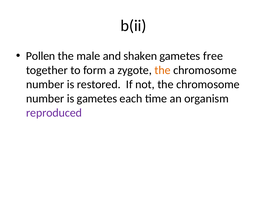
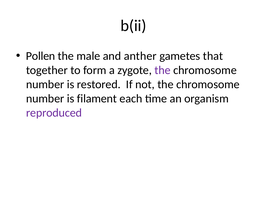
shaken: shaken -> anther
free: free -> that
the at (163, 70) colour: orange -> purple
is gametes: gametes -> filament
